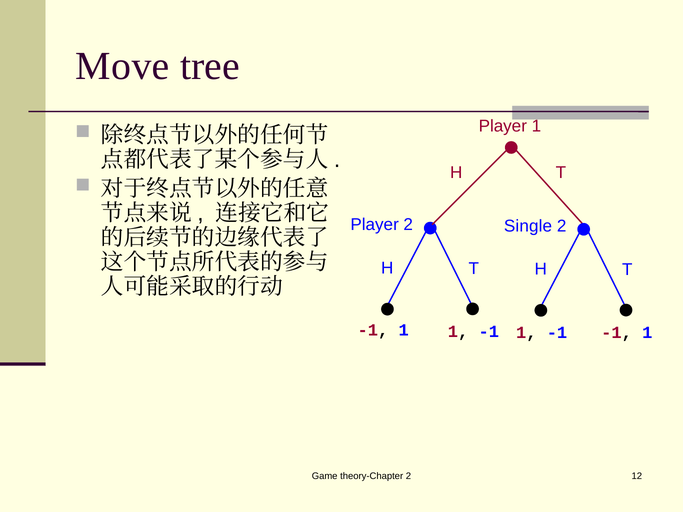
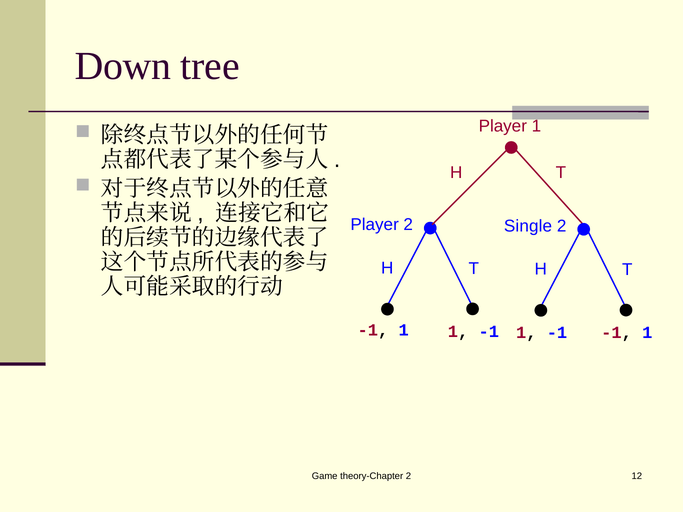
Move: Move -> Down
